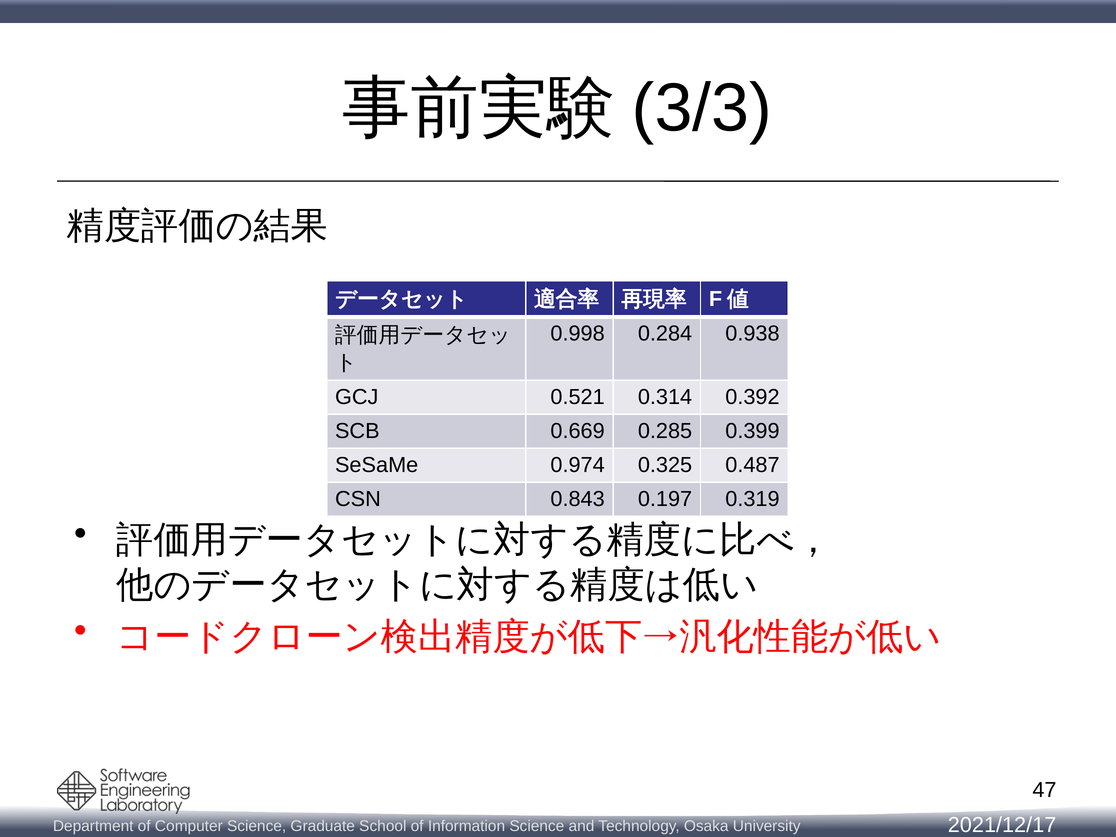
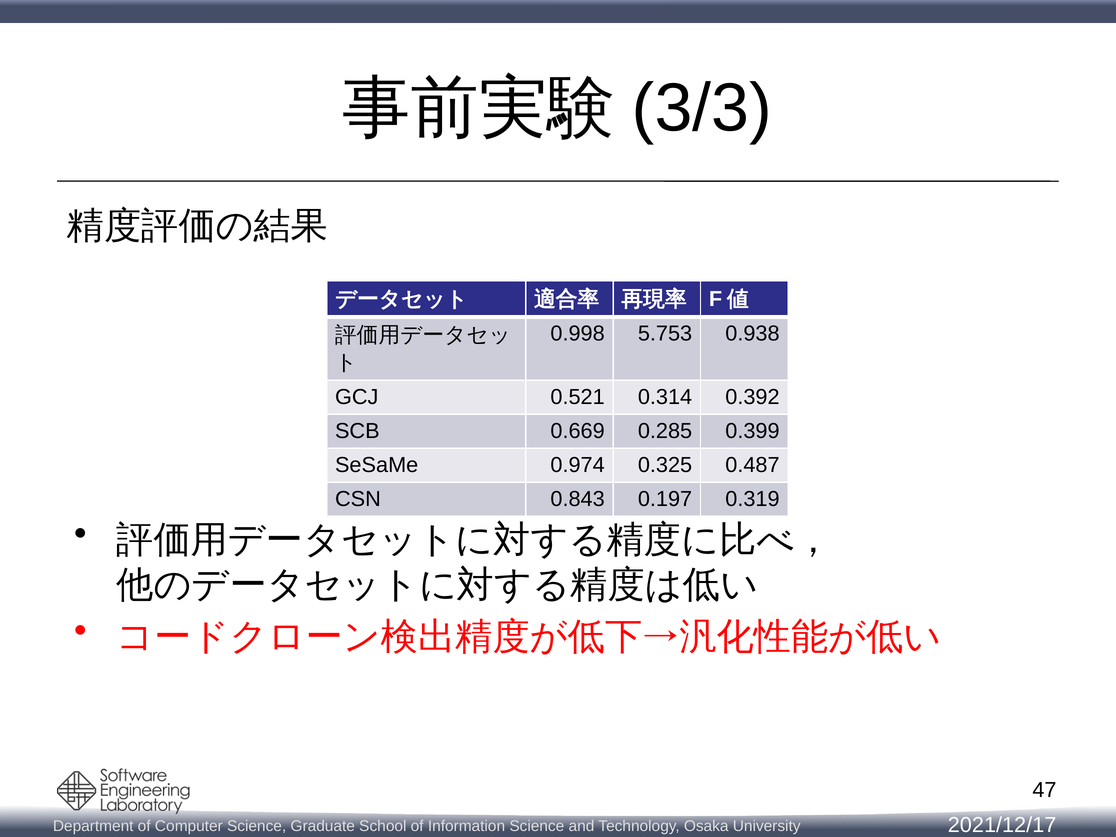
0.284: 0.284 -> 5.753
